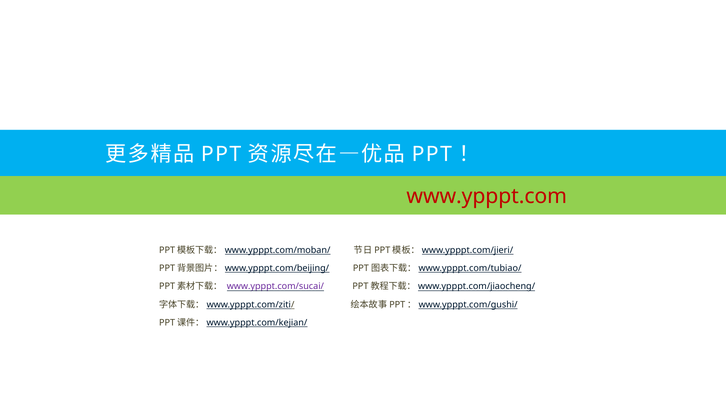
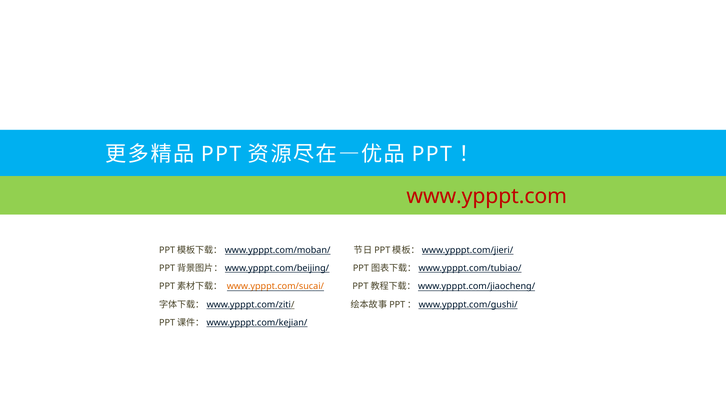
www.ypppt.com/sucai/ colour: purple -> orange
